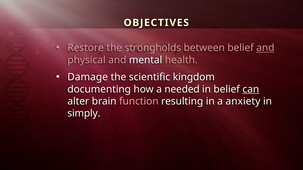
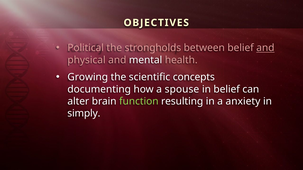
Restore: Restore -> Political
Damage: Damage -> Growing
kingdom: kingdom -> concepts
needed: needed -> spouse
can underline: present -> none
function colour: pink -> light green
